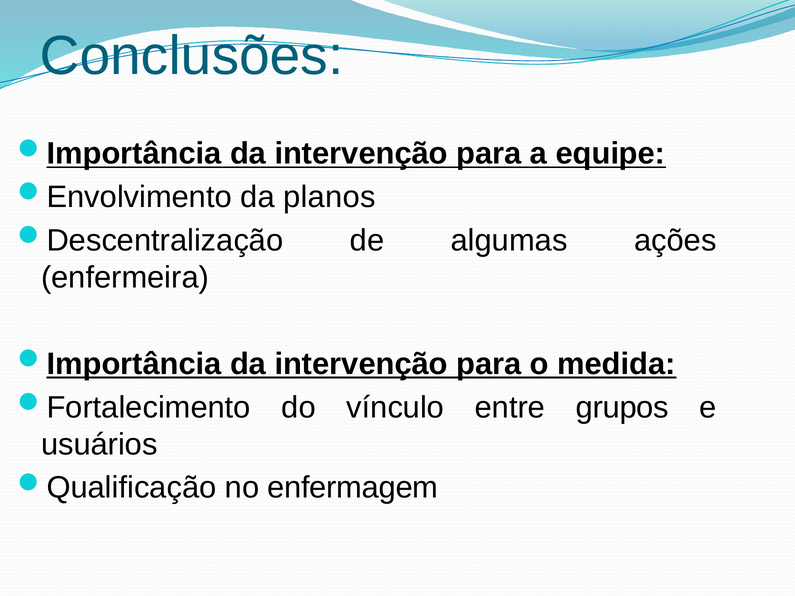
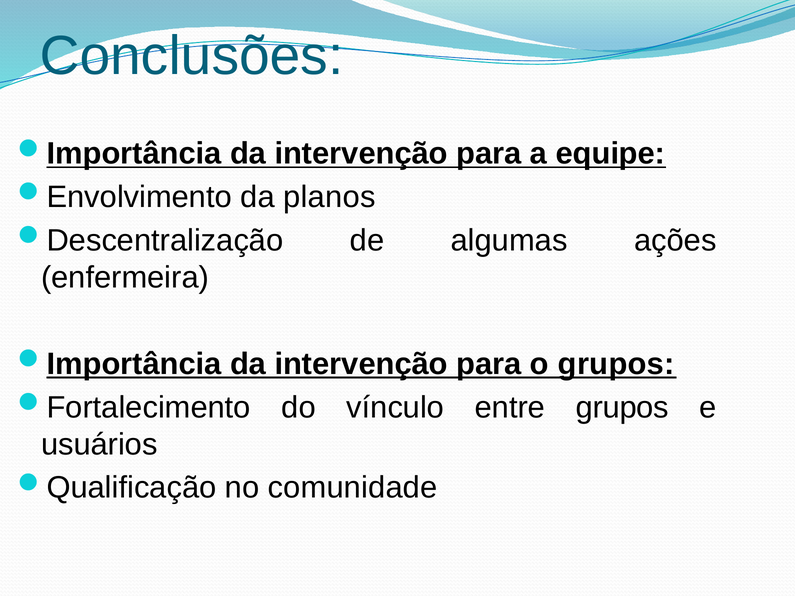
o medida: medida -> grupos
enfermagem: enfermagem -> comunidade
